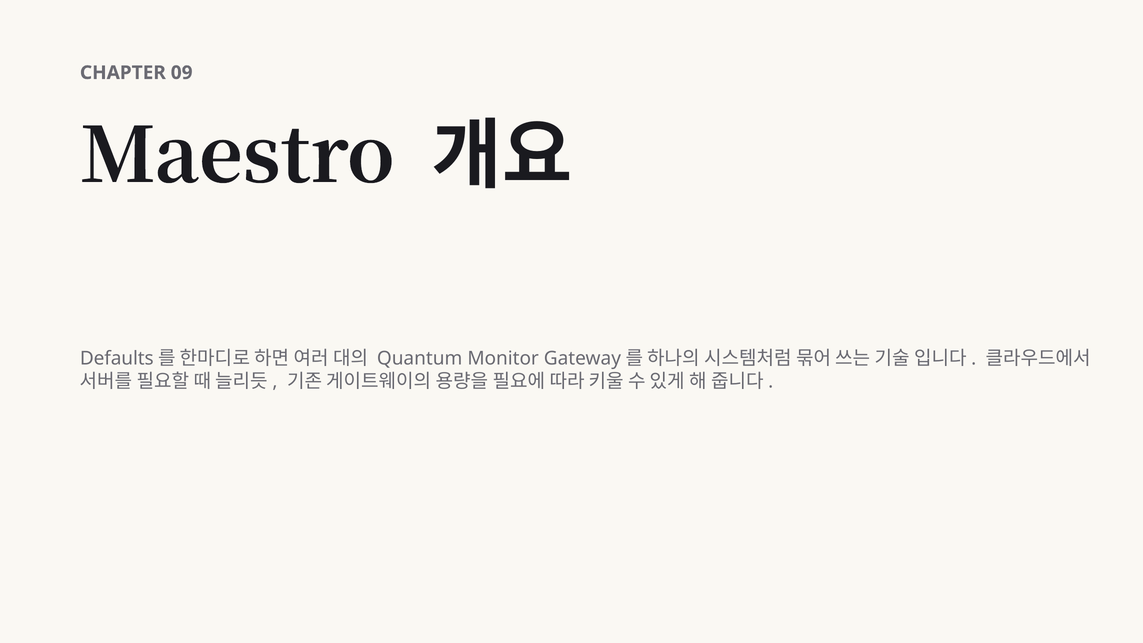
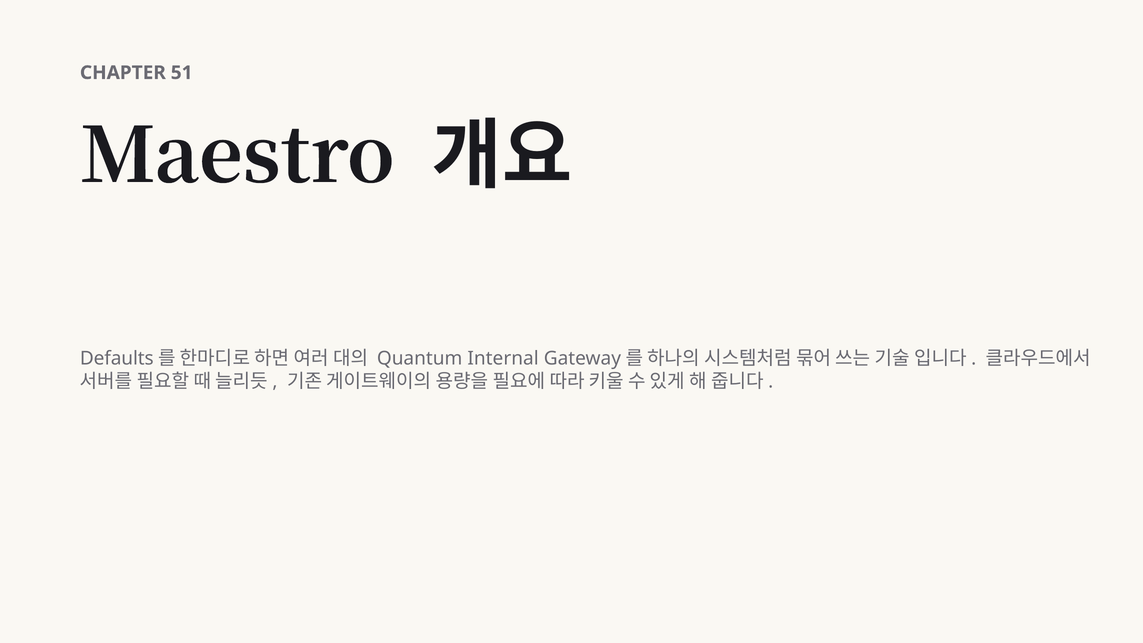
09: 09 -> 51
Monitor: Monitor -> Internal
